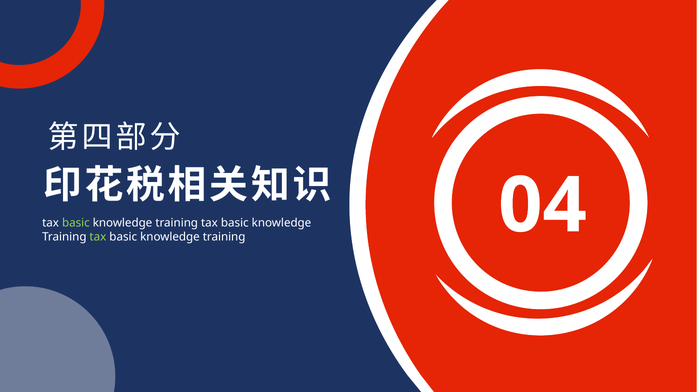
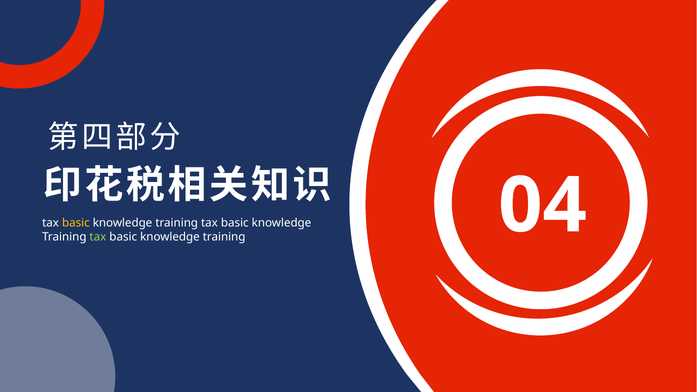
basic at (76, 223) colour: light green -> yellow
